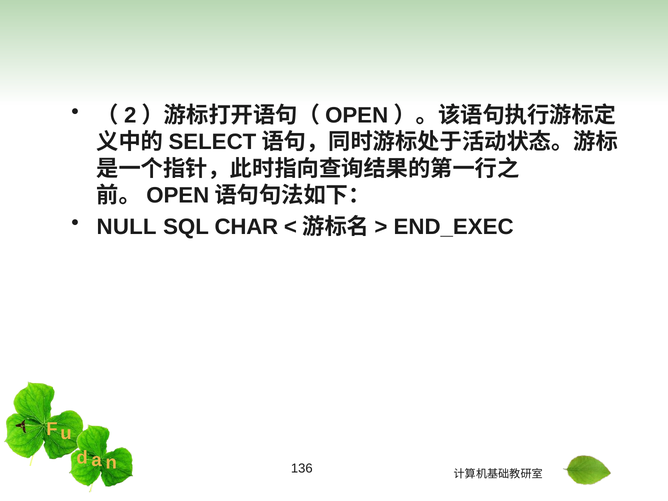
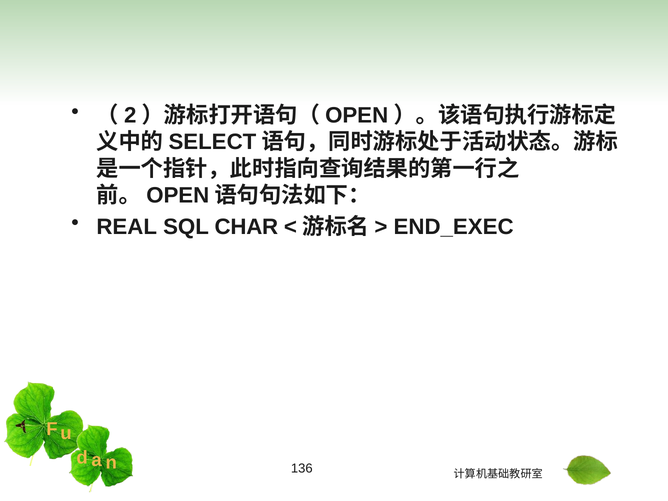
NULL: NULL -> REAL
